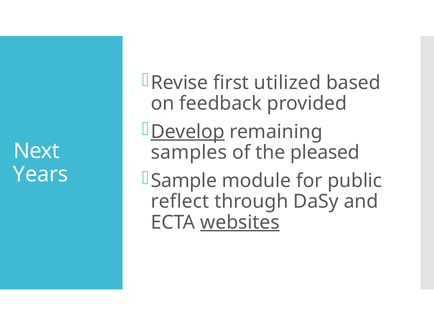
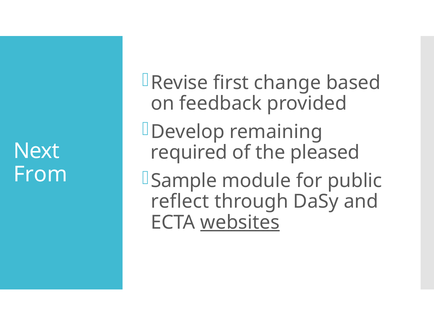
utilized: utilized -> change
Develop underline: present -> none
samples: samples -> required
Years: Years -> From
